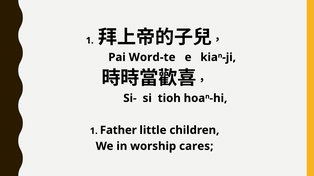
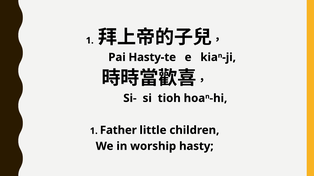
Word-te: Word-te -> Hasty-te
cares: cares -> hasty
